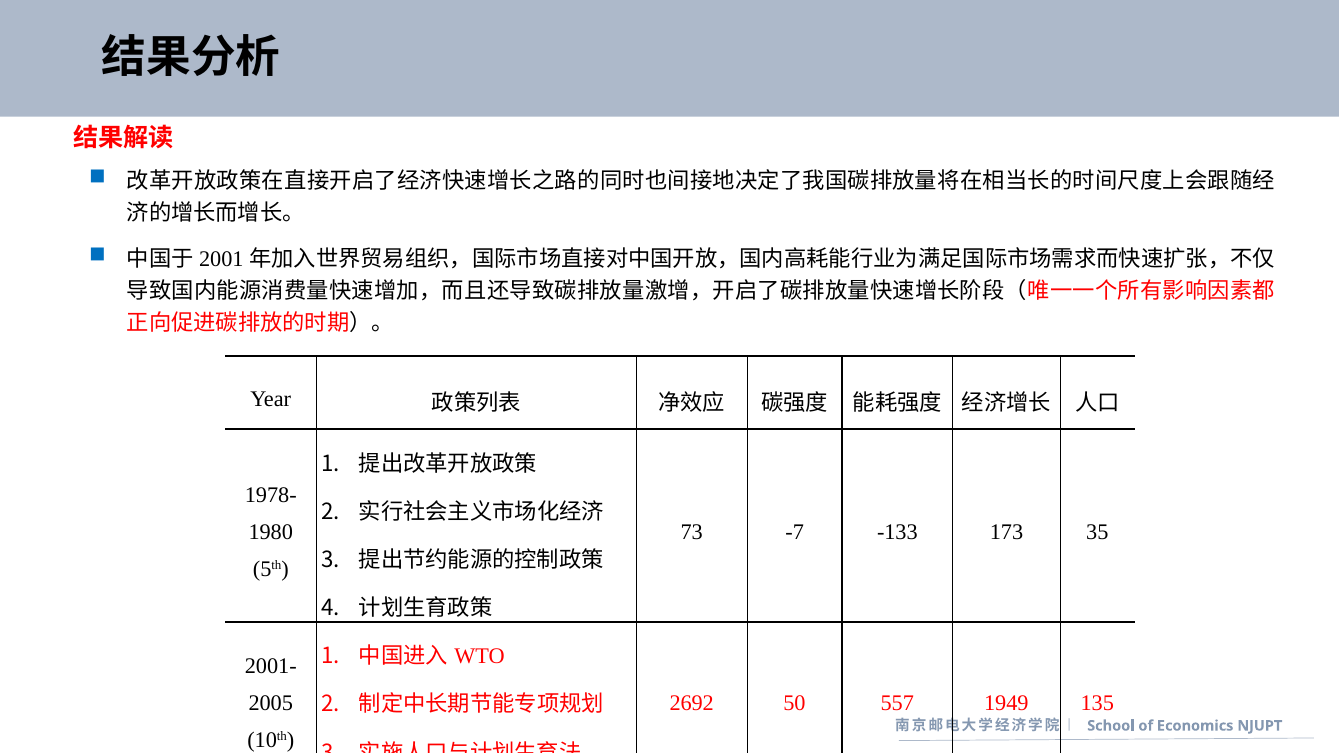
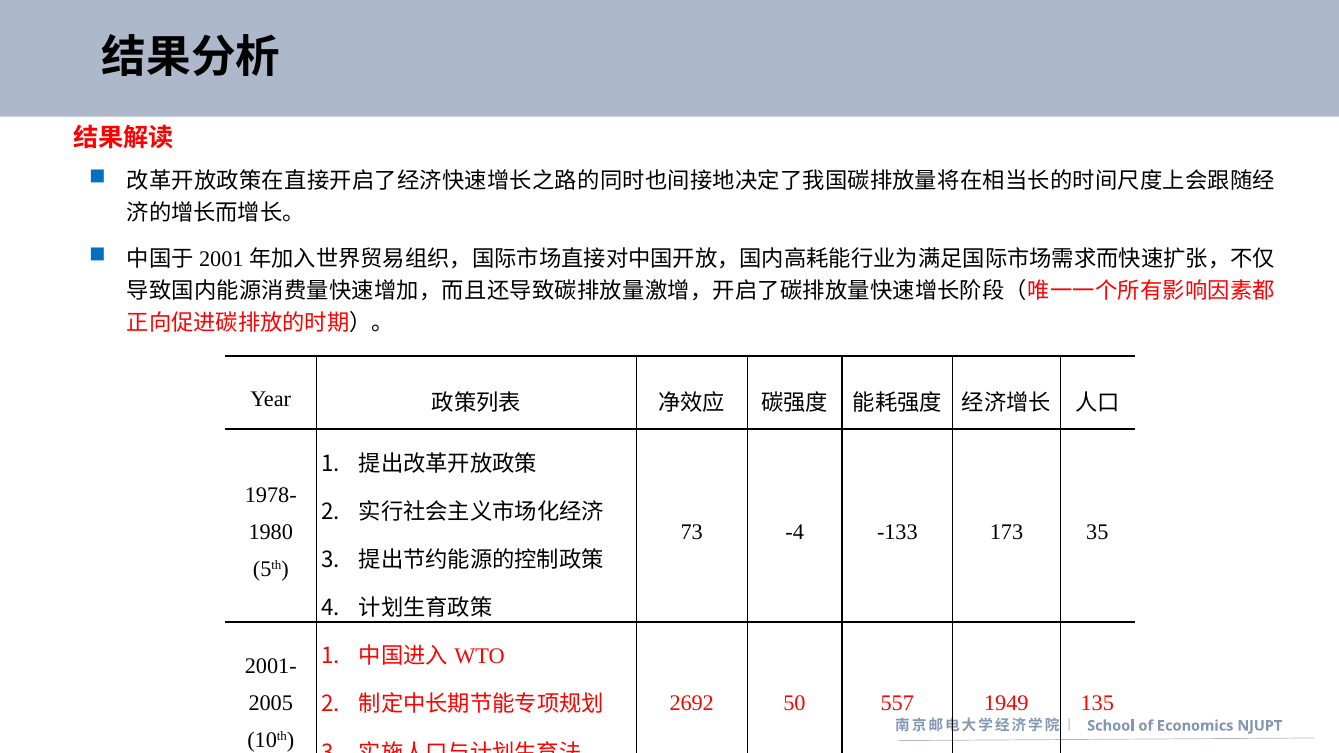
-7: -7 -> -4
